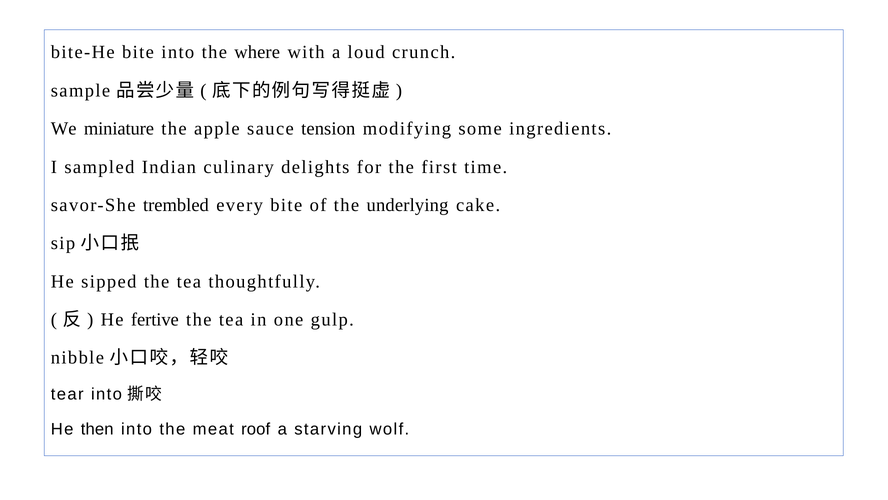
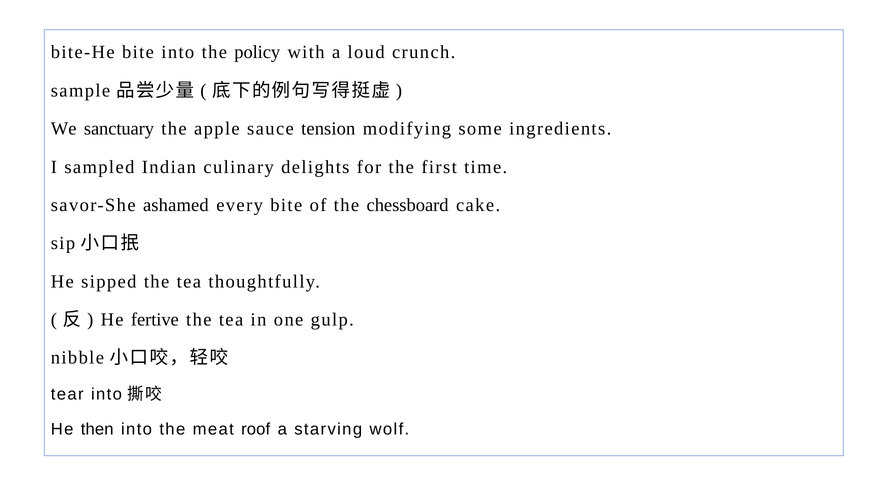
where: where -> policy
miniature: miniature -> sanctuary
trembled: trembled -> ashamed
underlying: underlying -> chessboard
